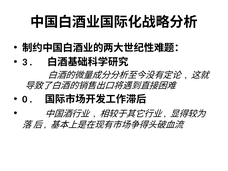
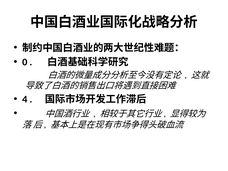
3: 3 -> 0
0: 0 -> 4
